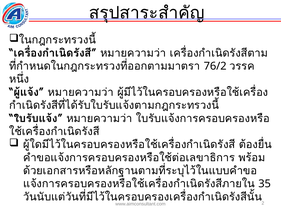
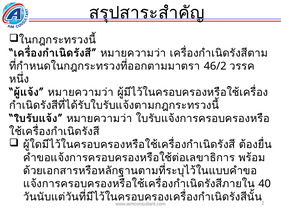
76/2: 76/2 -> 46/2
35: 35 -> 40
